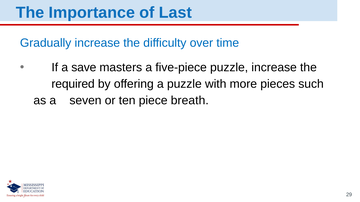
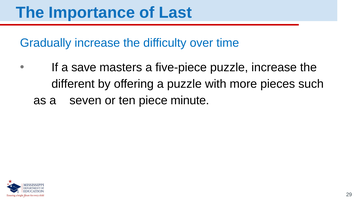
required: required -> different
breath: breath -> minute
